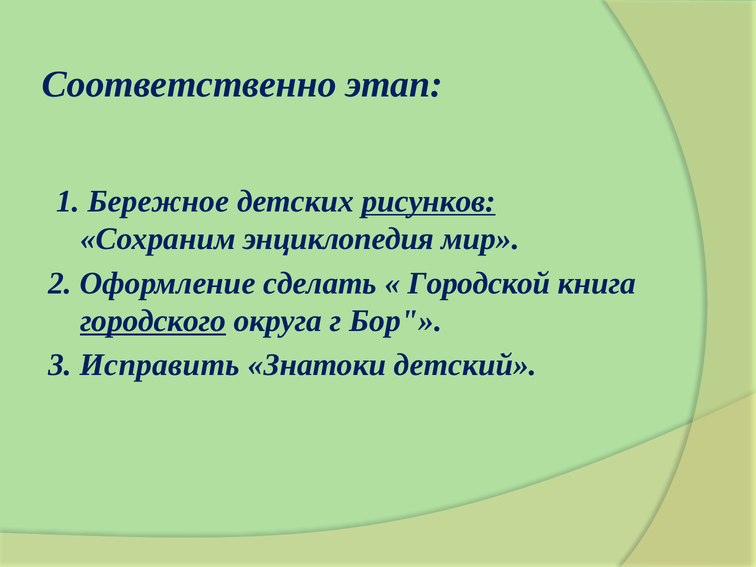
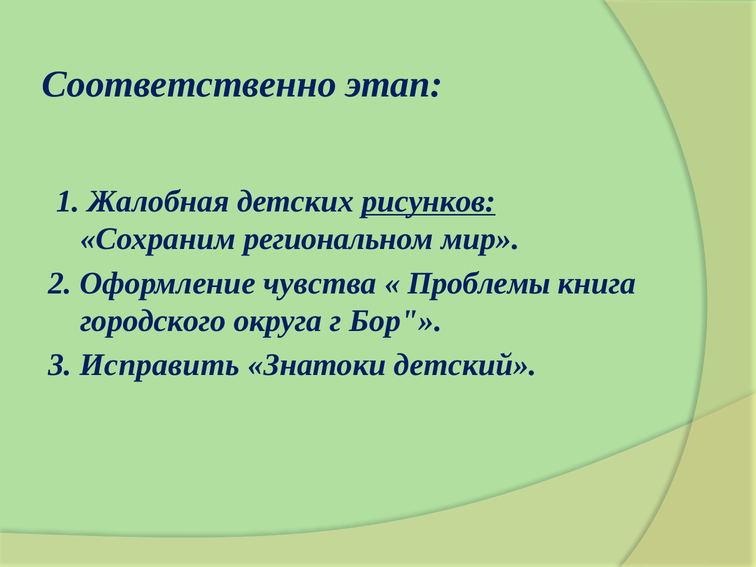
Бережное: Бережное -> Жалобная
энциклопедия: энциклопедия -> региональном
сделать: сделать -> чувства
Городской: Городской -> Проблемы
городского underline: present -> none
